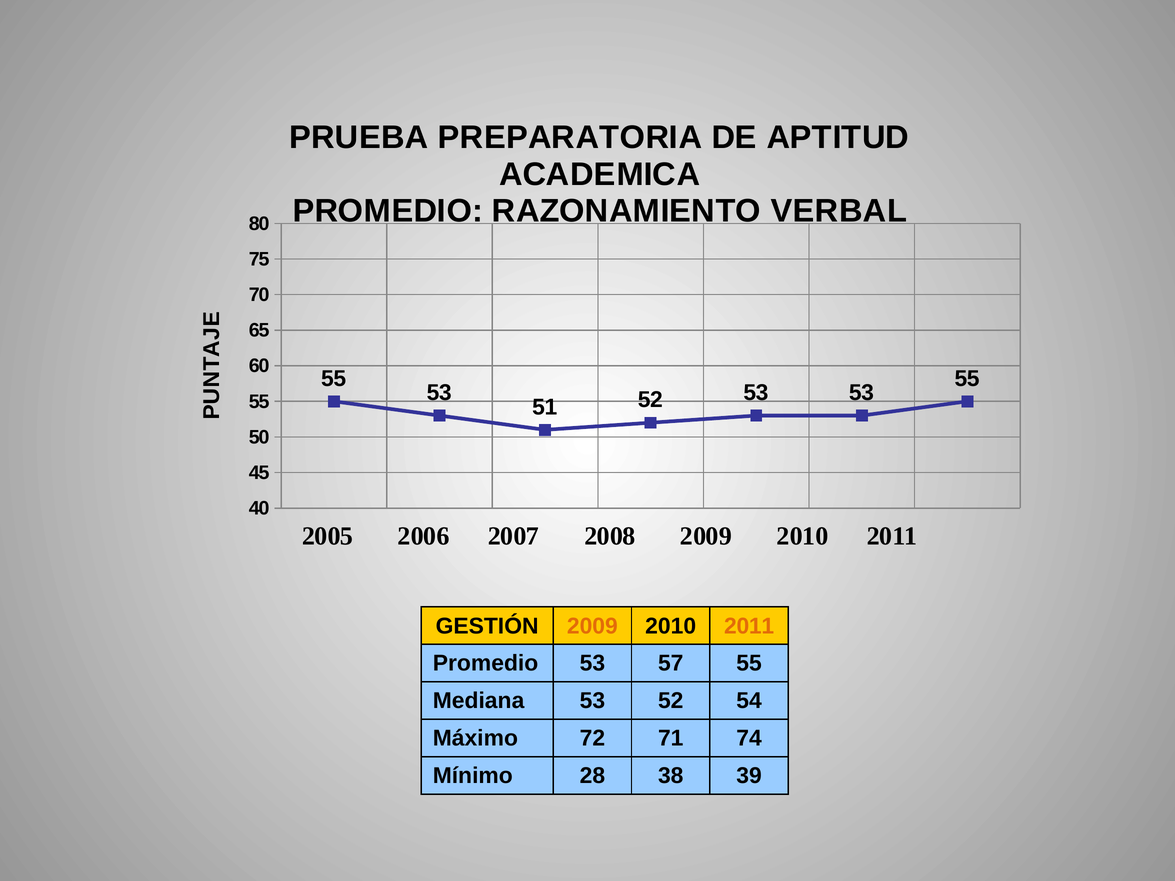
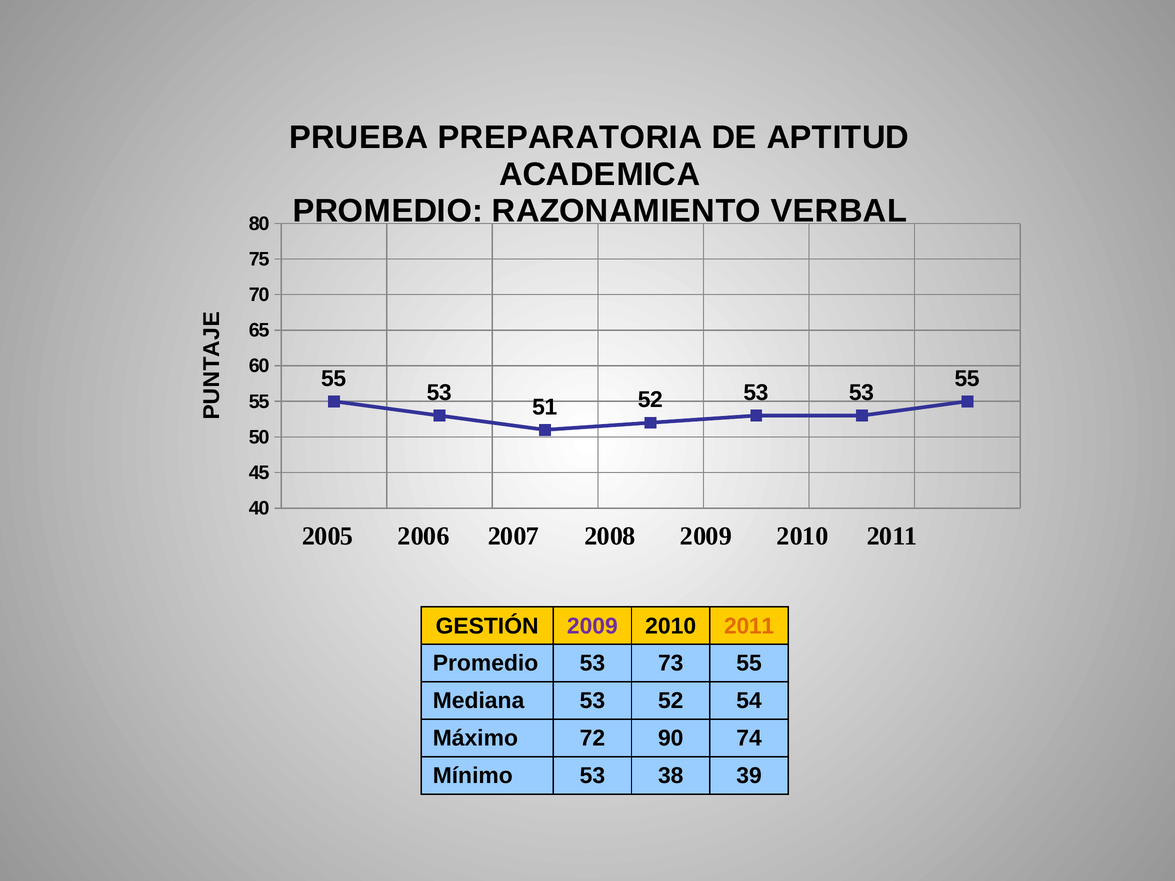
2009 at (592, 626) colour: orange -> purple
57: 57 -> 73
71: 71 -> 90
Mínimo 28: 28 -> 53
